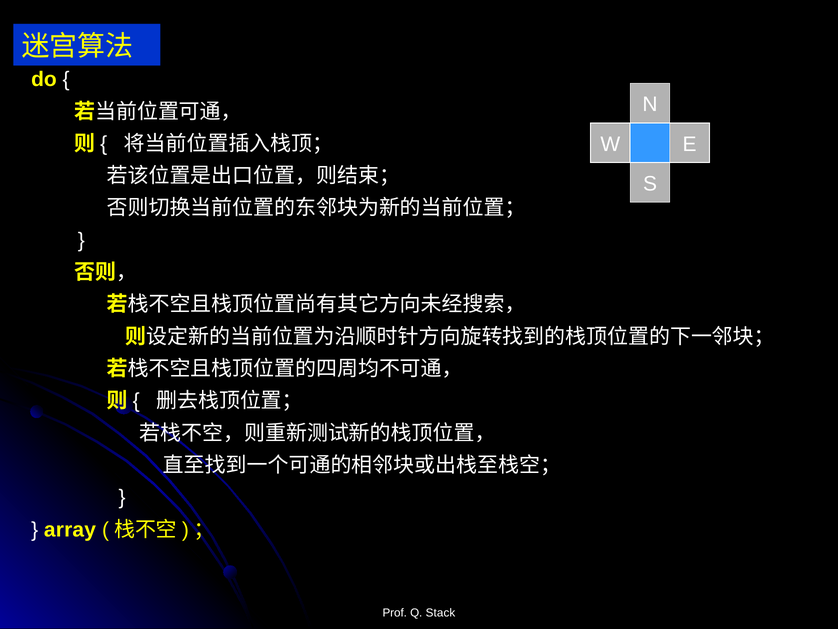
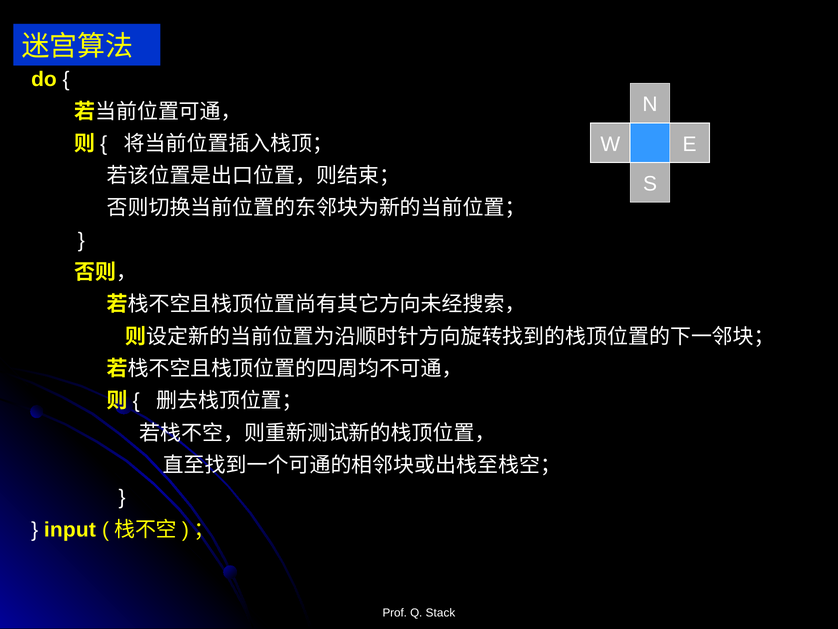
array: array -> input
